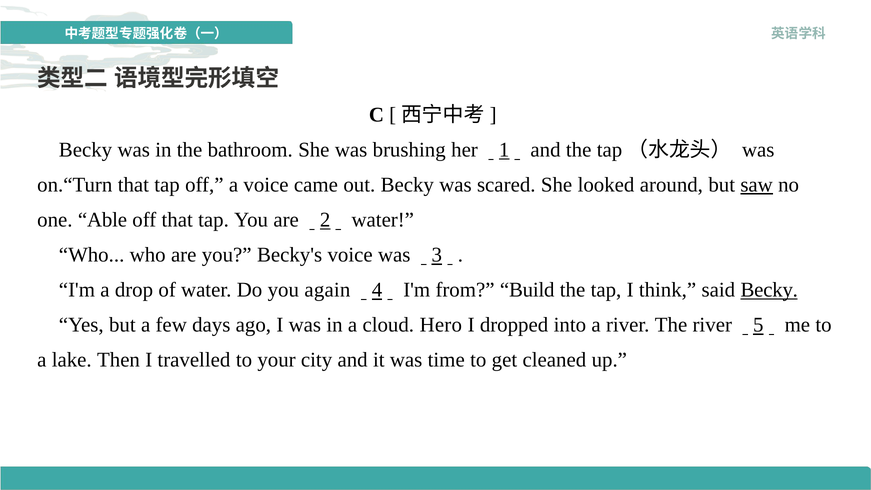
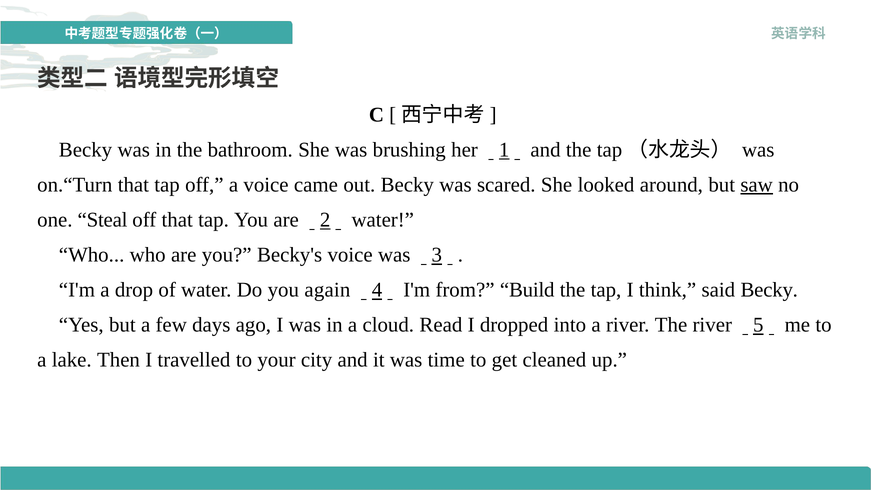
Able: Able -> Steal
Becky at (769, 290) underline: present -> none
Hero: Hero -> Read
